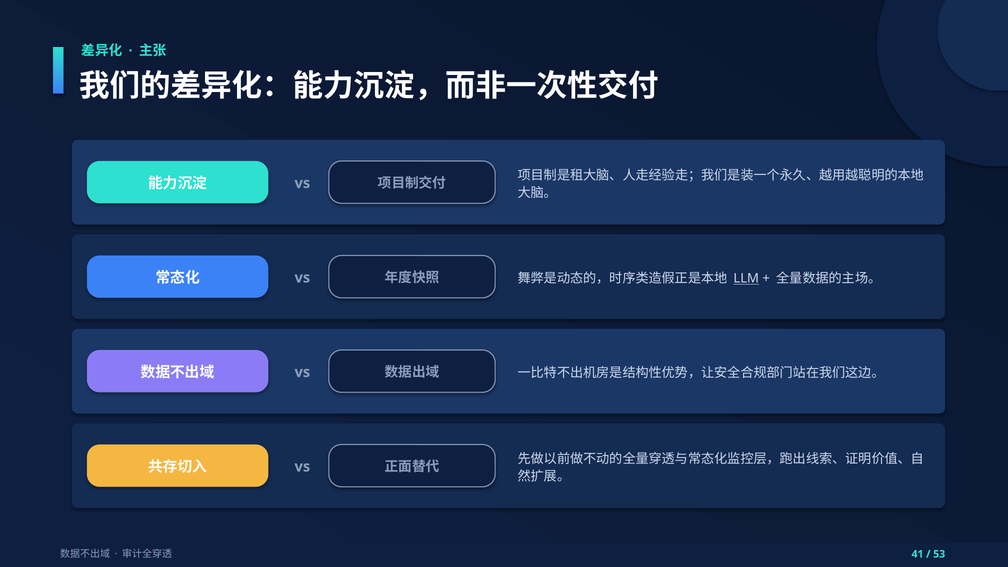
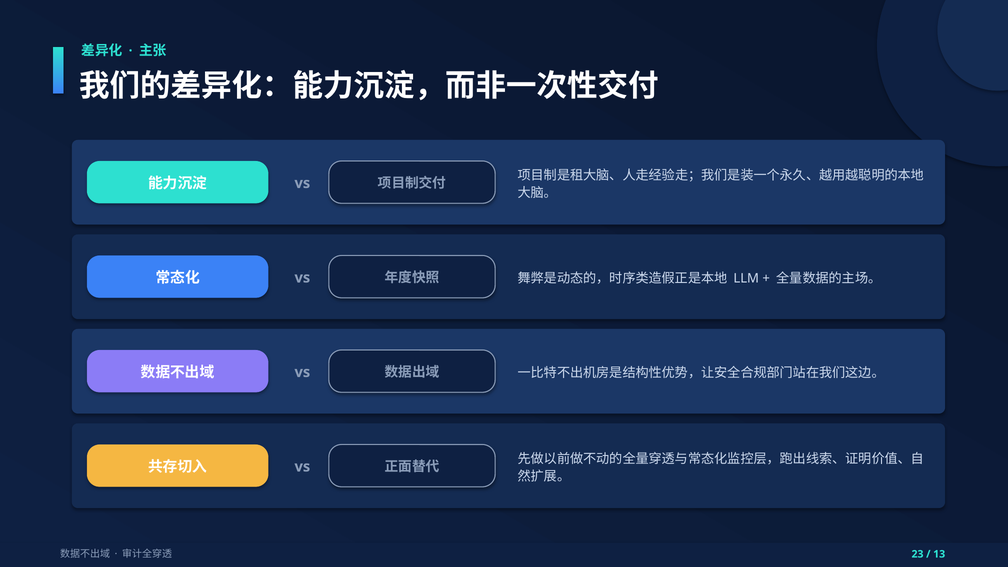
LLM underline: present -> none
41: 41 -> 23
53: 53 -> 13
